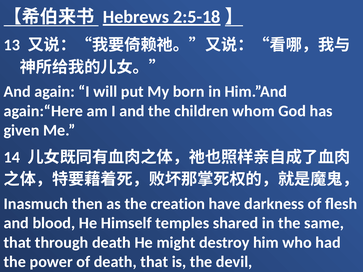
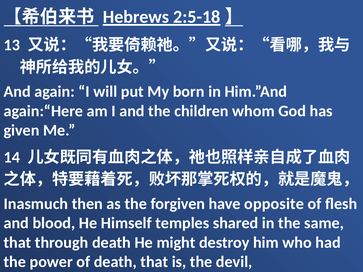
creation: creation -> forgiven
darkness: darkness -> opposite
